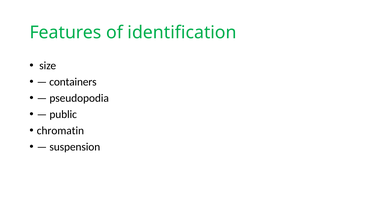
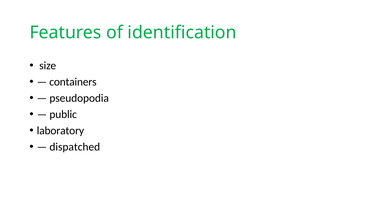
chromatin: chromatin -> laboratory
suspension: suspension -> dispatched
